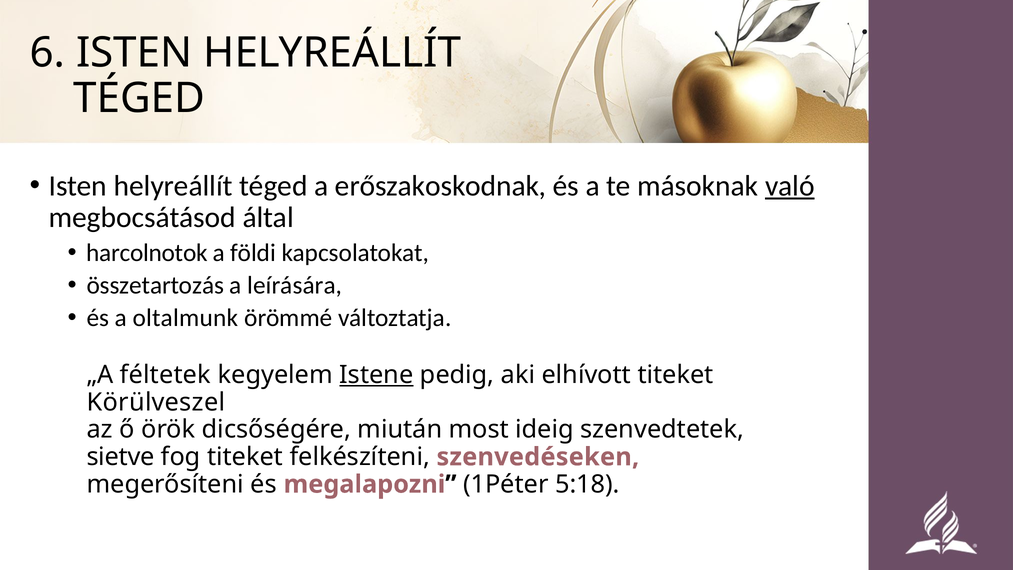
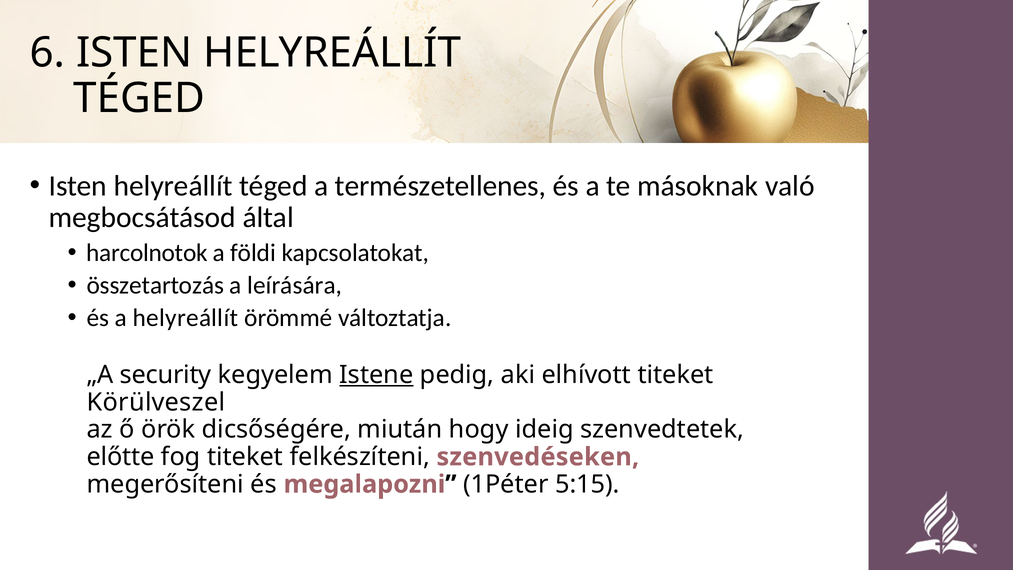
erőszakoskodnak: erőszakoskodnak -> természetellenes
való underline: present -> none
a oltalmunk: oltalmunk -> helyreállít
féltetek: féltetek -> security
most: most -> hogy
sietve: sietve -> előtte
5:18: 5:18 -> 5:15
